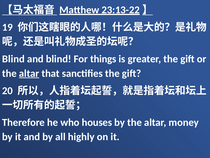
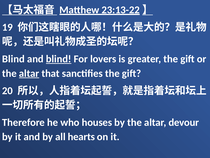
blind at (59, 59) underline: none -> present
things: things -> lovers
money: money -> devour
highly: highly -> hearts
